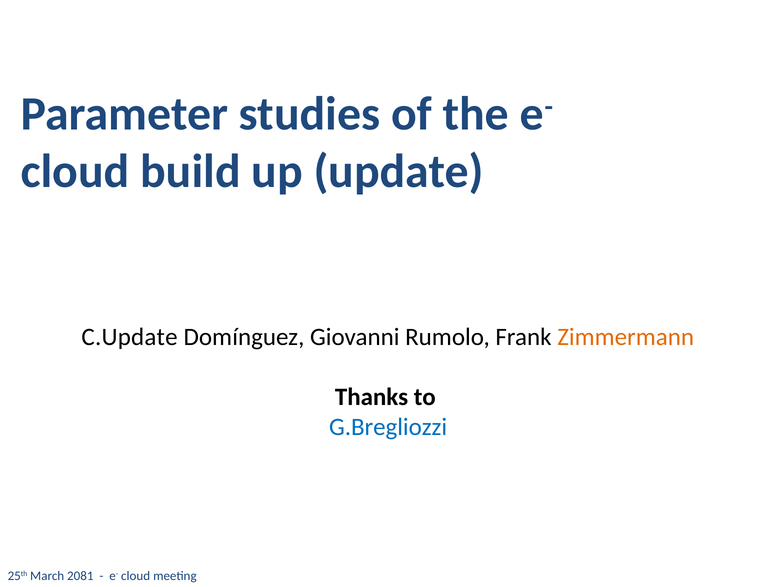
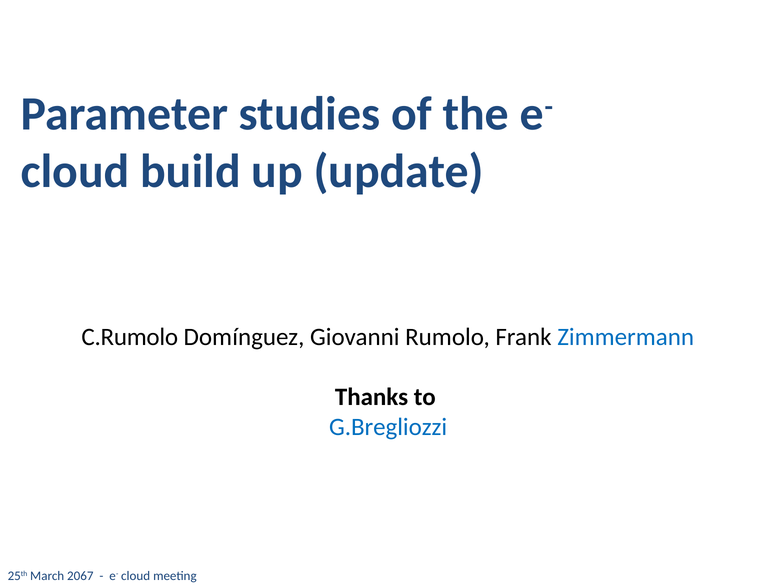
C.Update: C.Update -> C.Rumolo
Zimmermann colour: orange -> blue
2081: 2081 -> 2067
